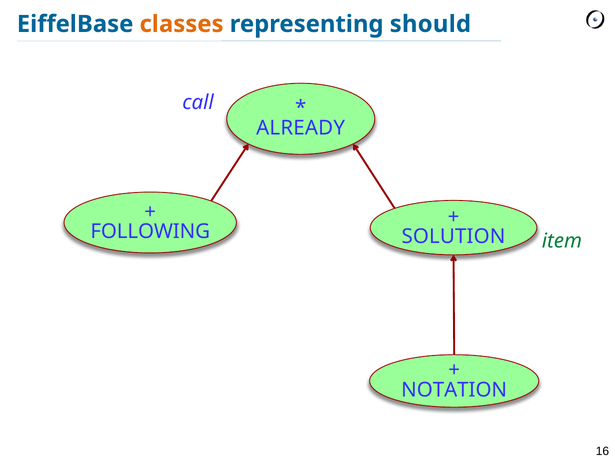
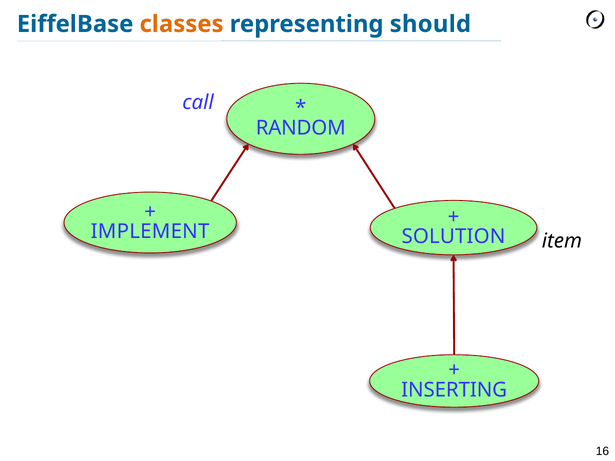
ALREADY: ALREADY -> RANDOM
FOLLOWING: FOLLOWING -> IMPLEMENT
item colour: green -> black
NOTATION: NOTATION -> INSERTING
